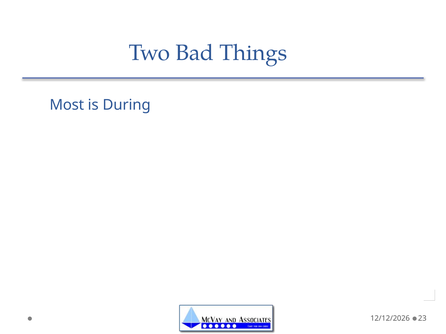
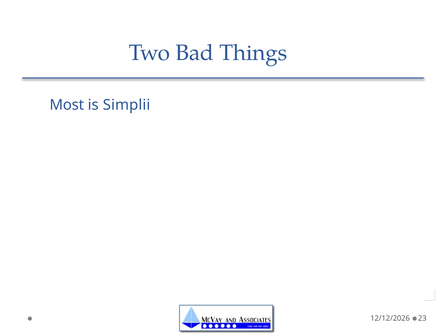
During: During -> Simplii
